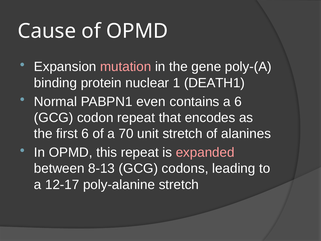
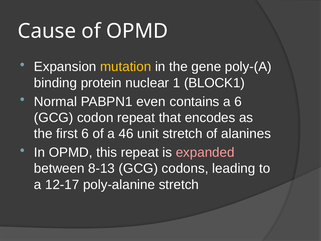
mutation colour: pink -> yellow
DEATH1: DEATH1 -> BLOCK1
70: 70 -> 46
